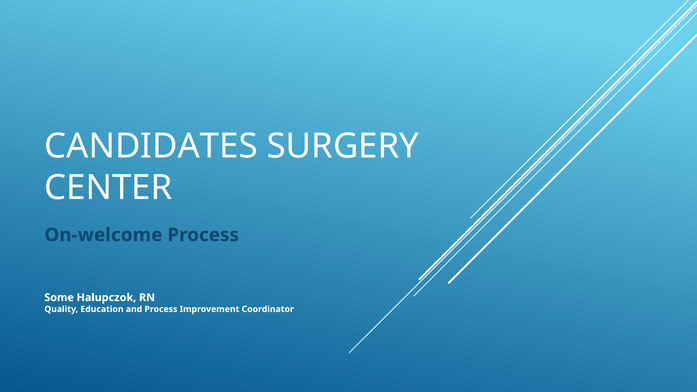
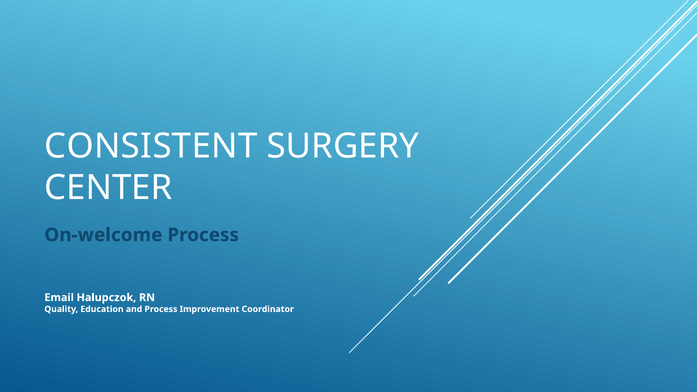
CANDIDATES: CANDIDATES -> CONSISTENT
Some: Some -> Email
